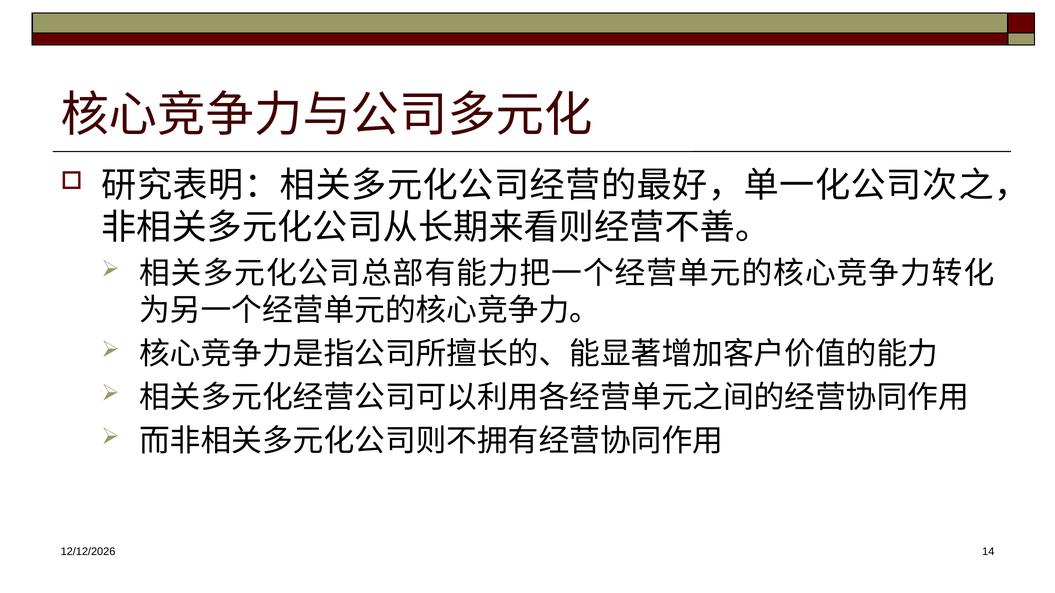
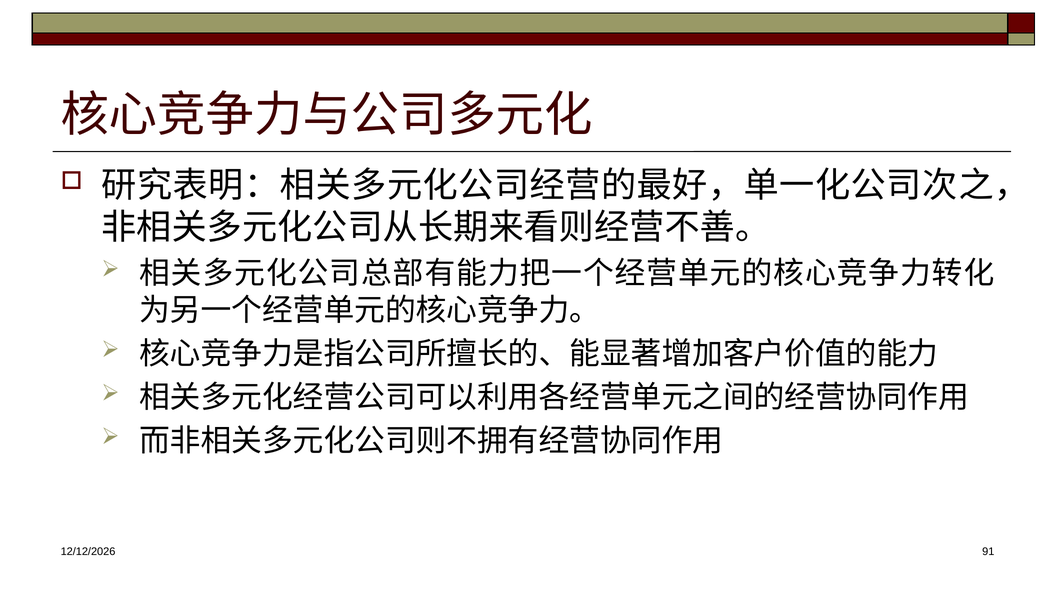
14: 14 -> 91
